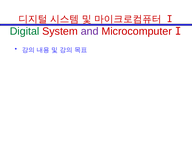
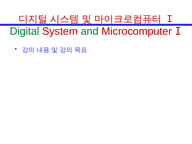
and colour: purple -> green
